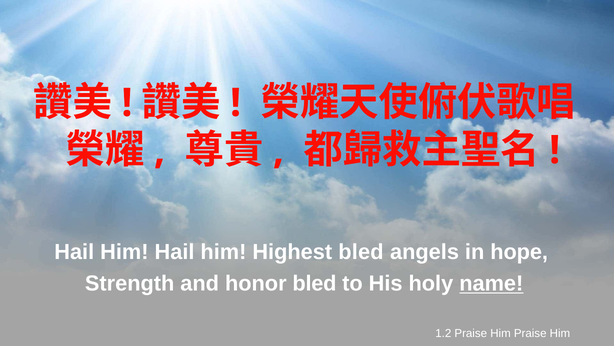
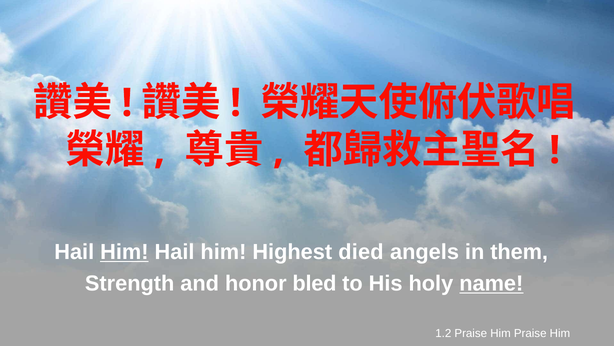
Him at (124, 252) underline: none -> present
Highest bled: bled -> died
hope: hope -> them
